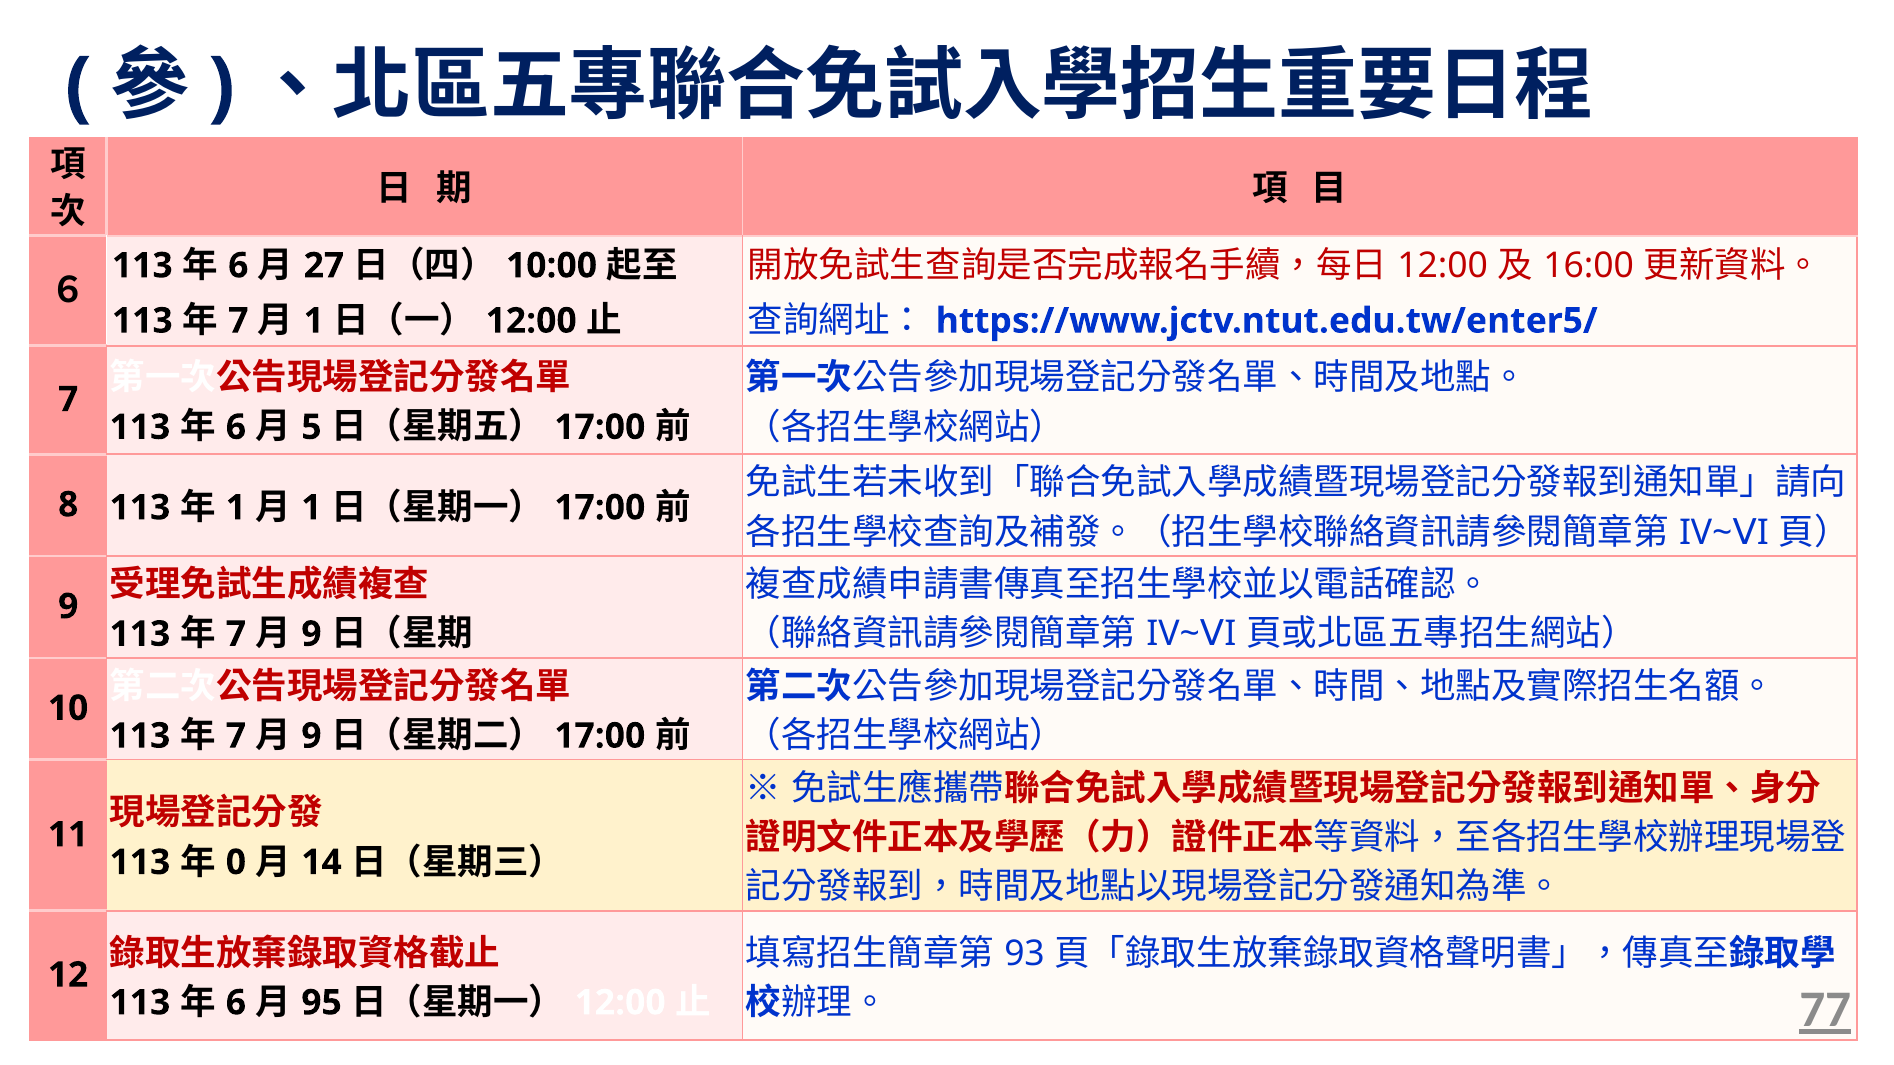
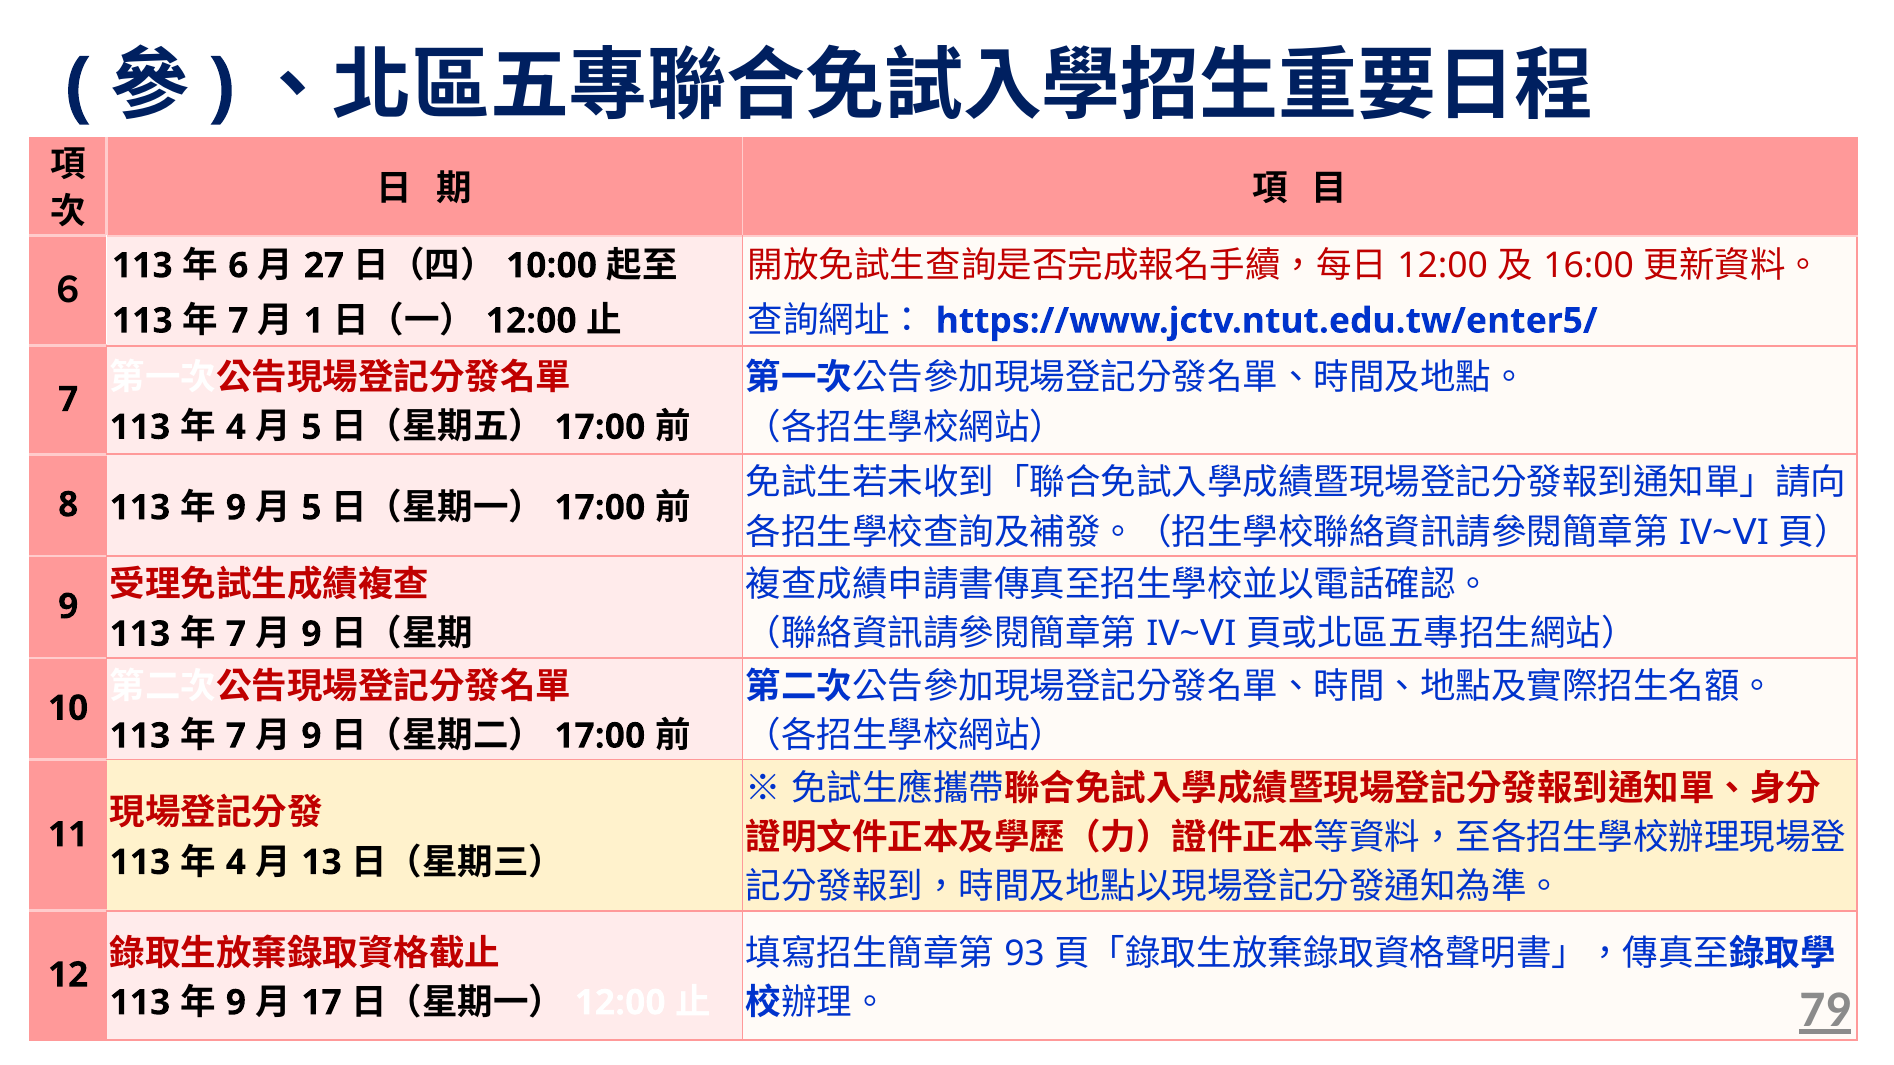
6 at (236, 427): 6 -> 4
1 at (236, 508): 1 -> 9
1 at (311, 508): 1 -> 5
0 at (236, 863): 0 -> 4
14: 14 -> 13
77: 77 -> 79
6 at (236, 1003): 6 -> 9
95: 95 -> 17
